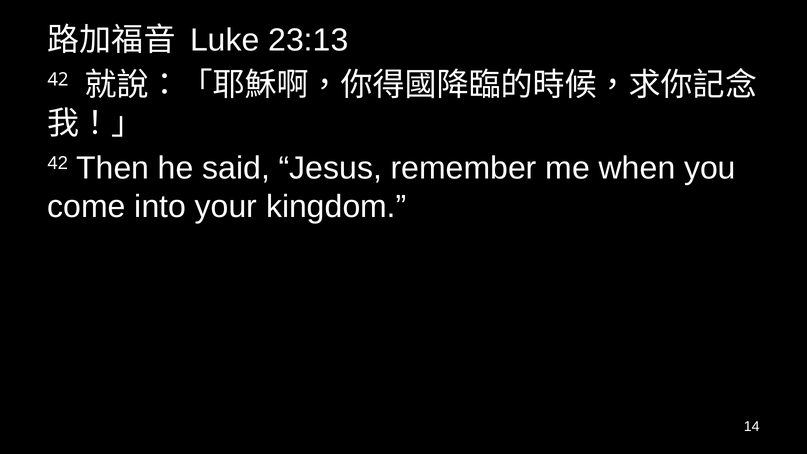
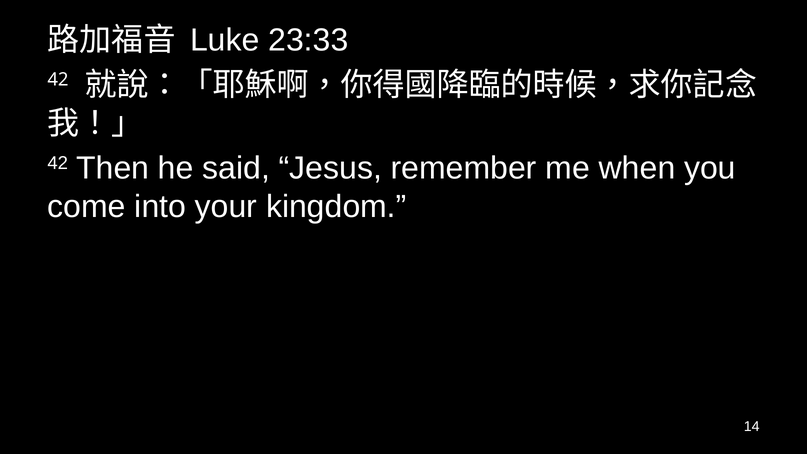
23:13: 23:13 -> 23:33
